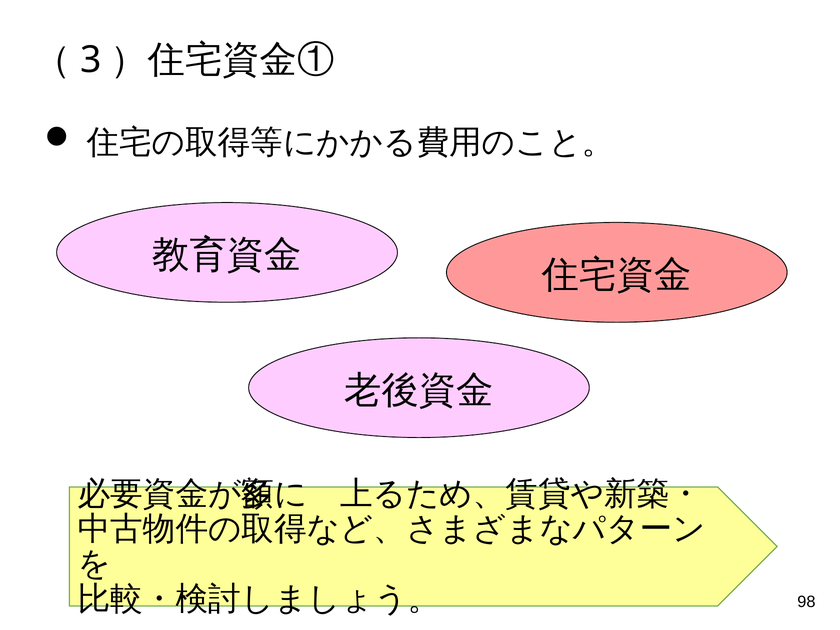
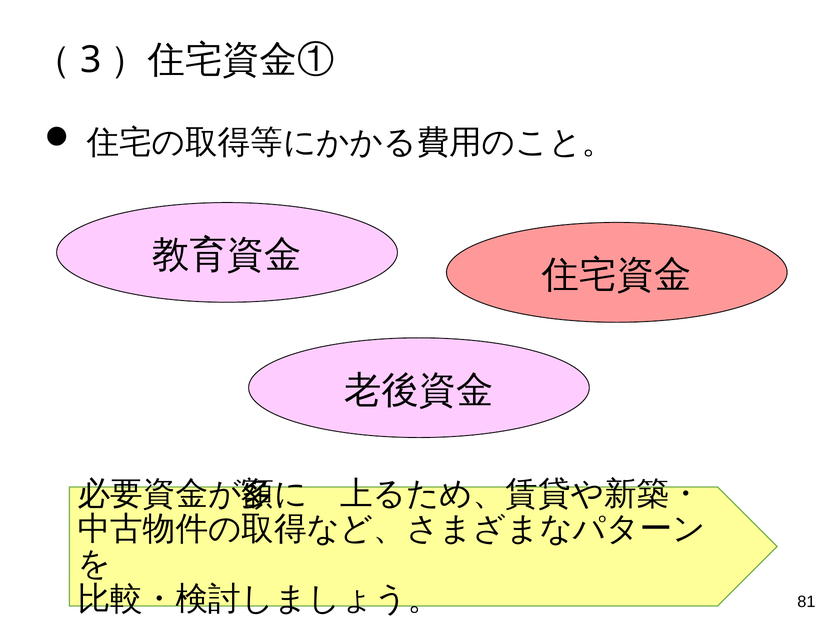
98: 98 -> 81
